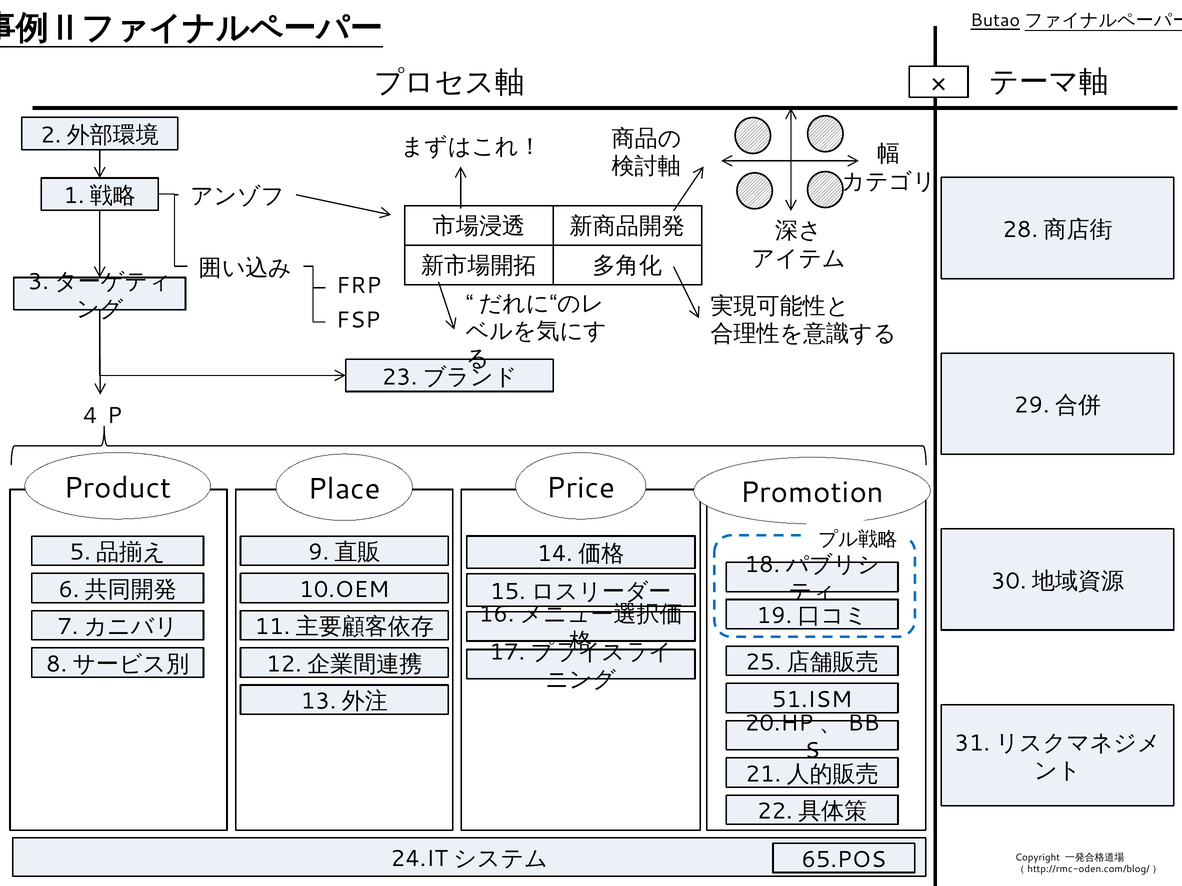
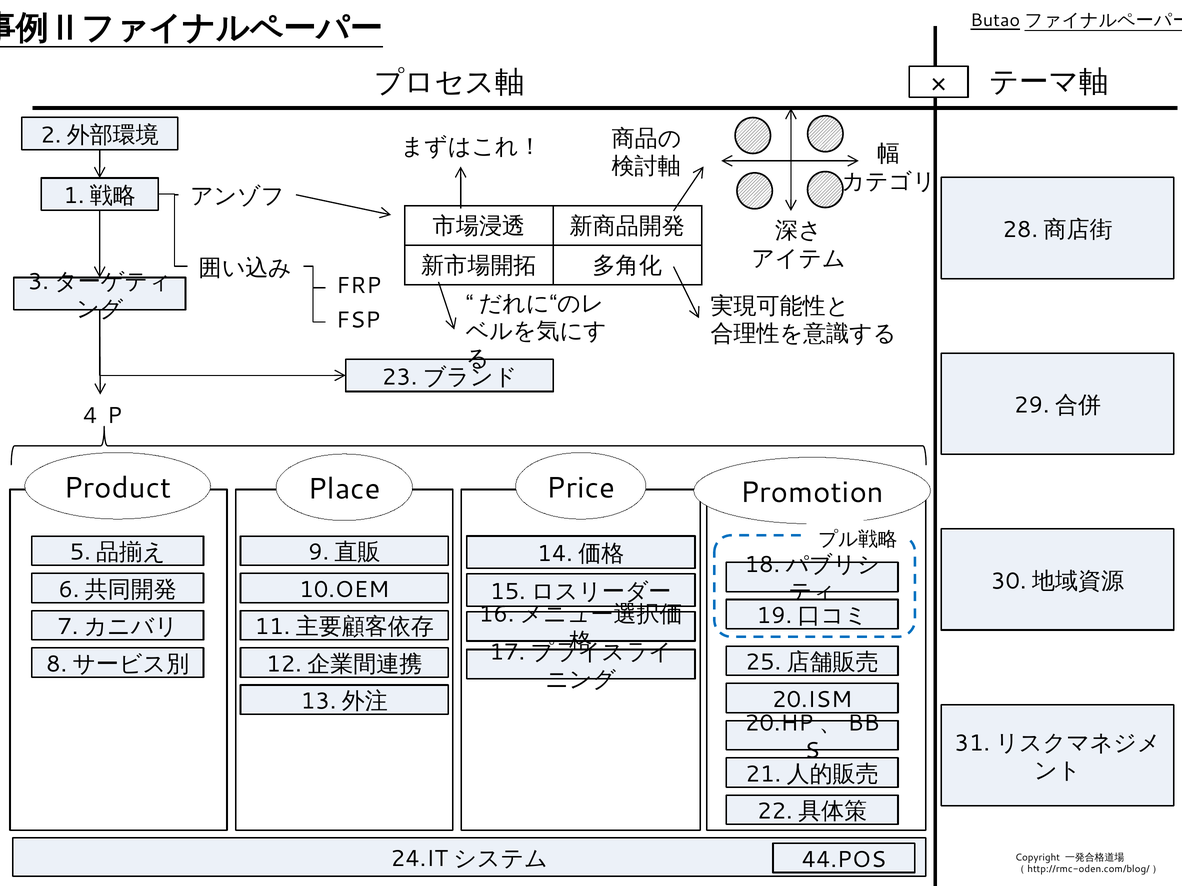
51.ISM: 51.ISM -> 20.ISM
65.POS: 65.POS -> 44.POS
